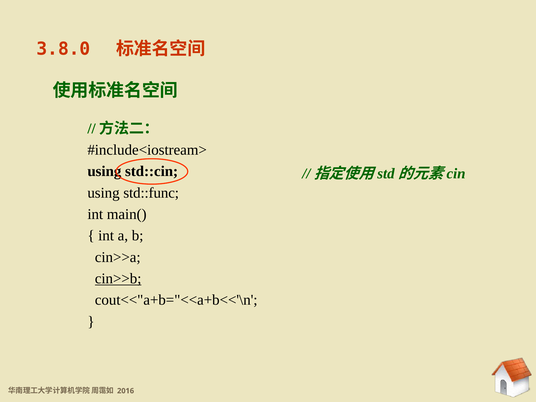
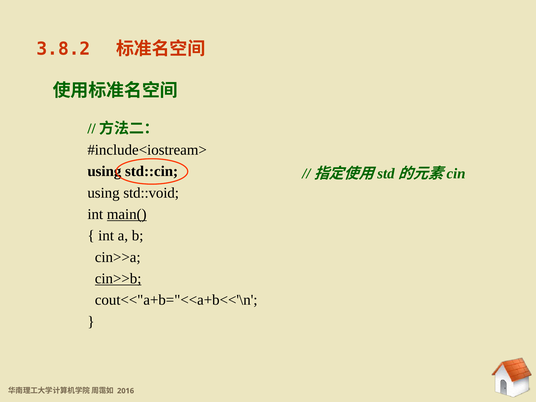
3.8.0: 3.8.0 -> 3.8.2
std::func: std::func -> std::void
main( underline: none -> present
